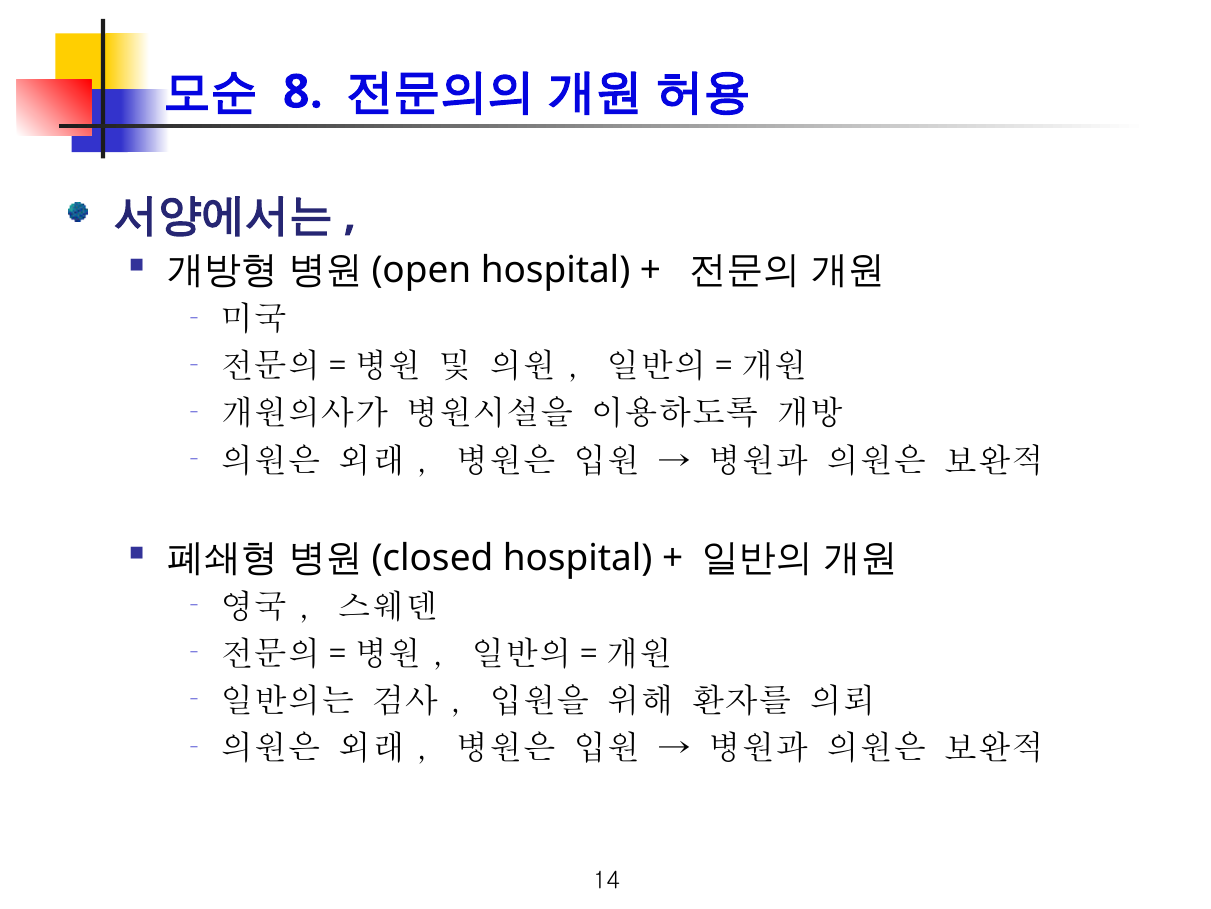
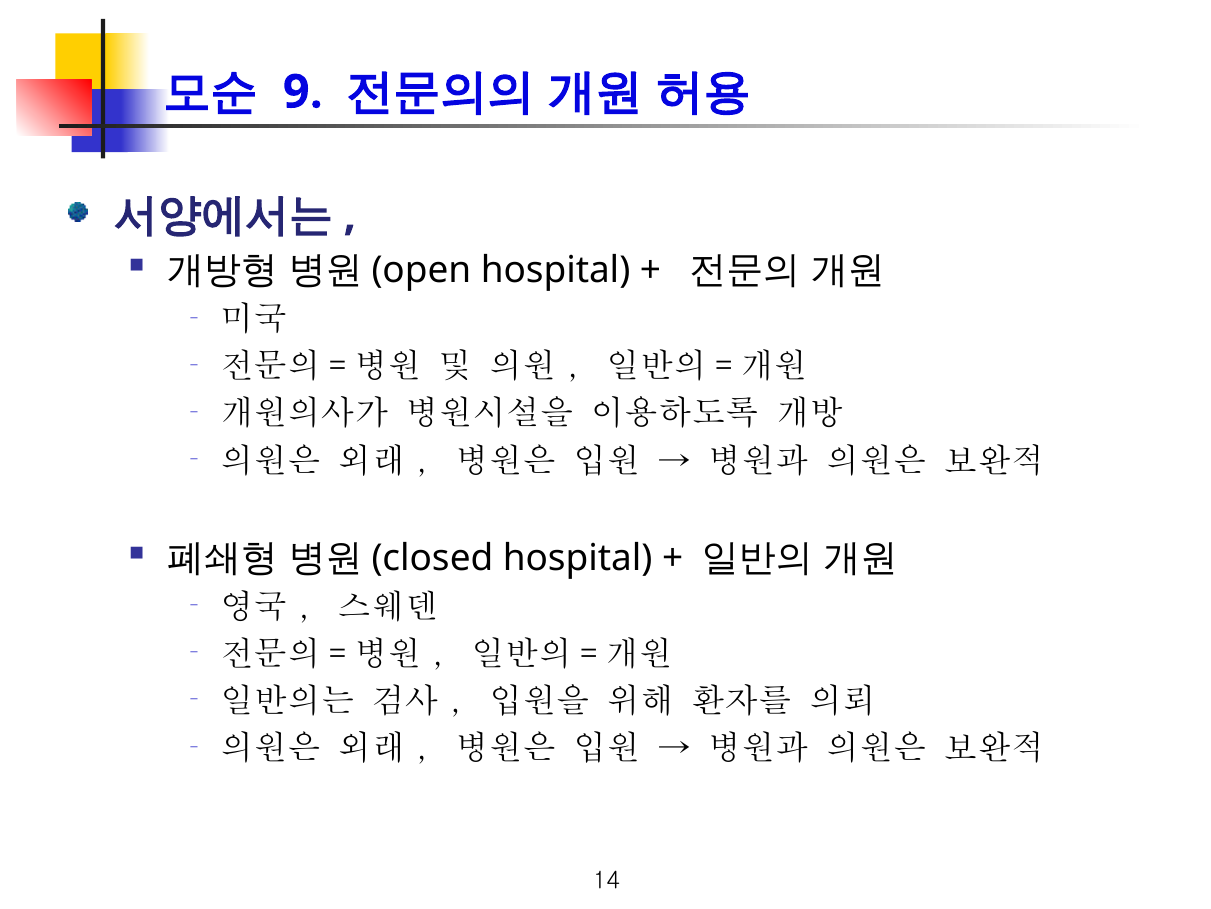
8: 8 -> 9
